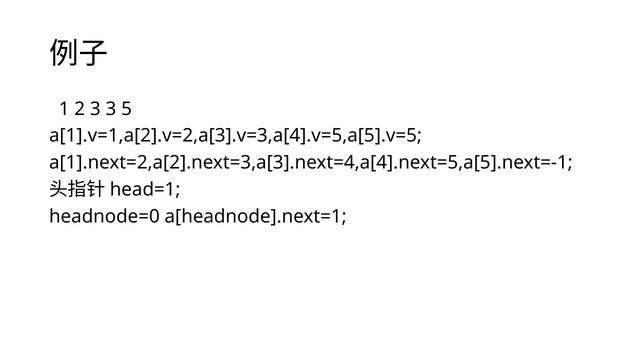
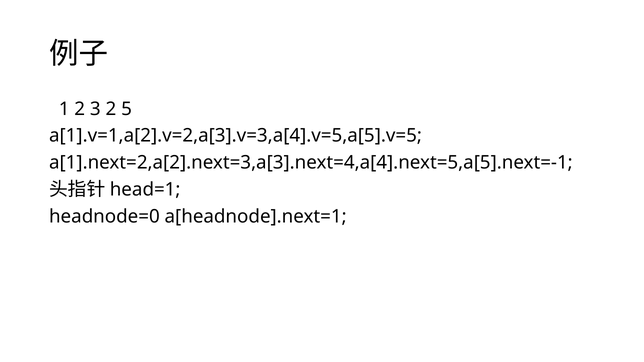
3 3: 3 -> 2
